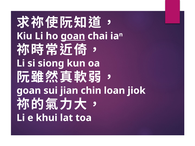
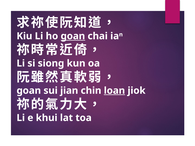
loan underline: none -> present
